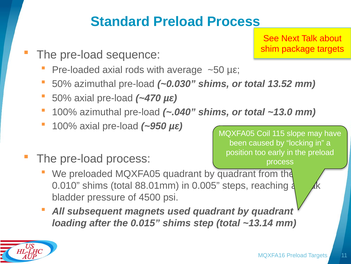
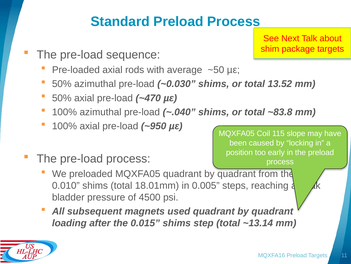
~13.0: ~13.0 -> ~83.8
88.01mm: 88.01mm -> 18.01mm
